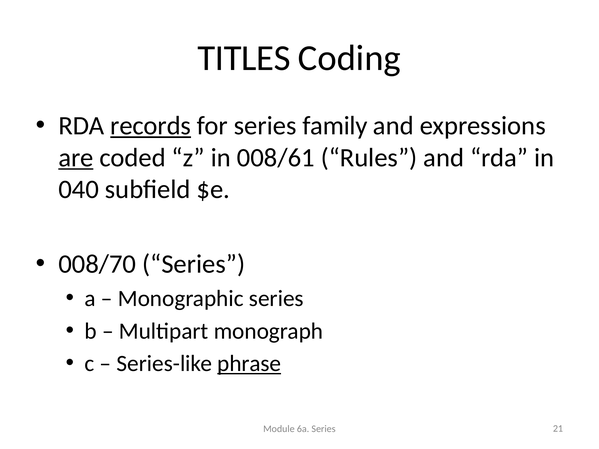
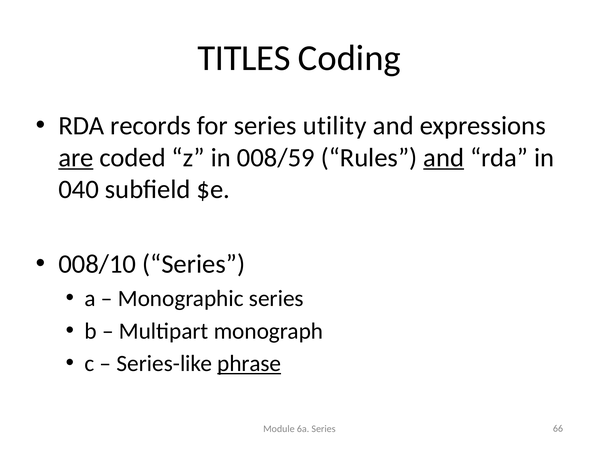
records underline: present -> none
family: family -> utility
008/61: 008/61 -> 008/59
and at (444, 158) underline: none -> present
008/70: 008/70 -> 008/10
21: 21 -> 66
